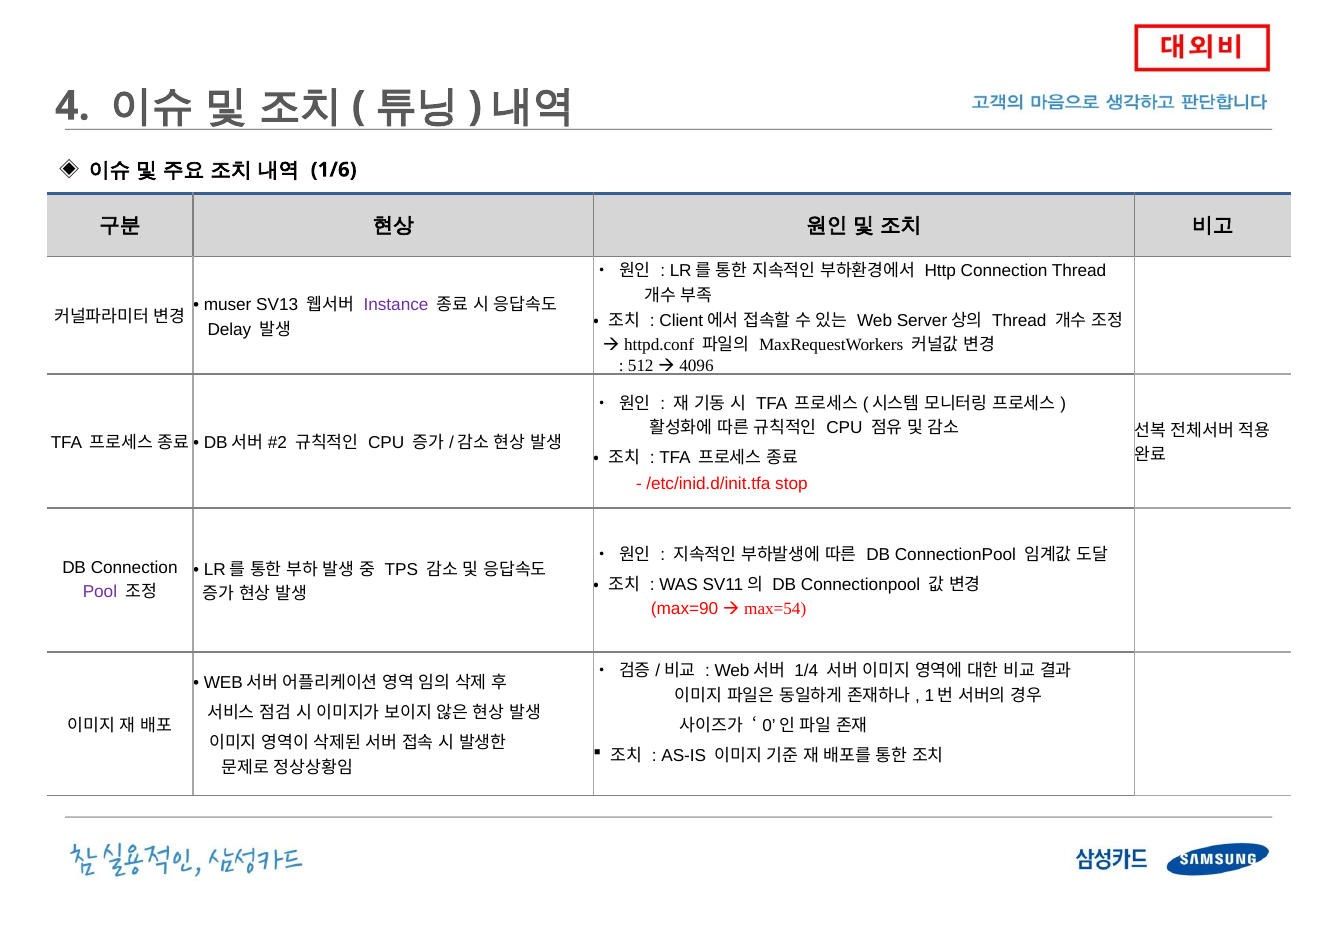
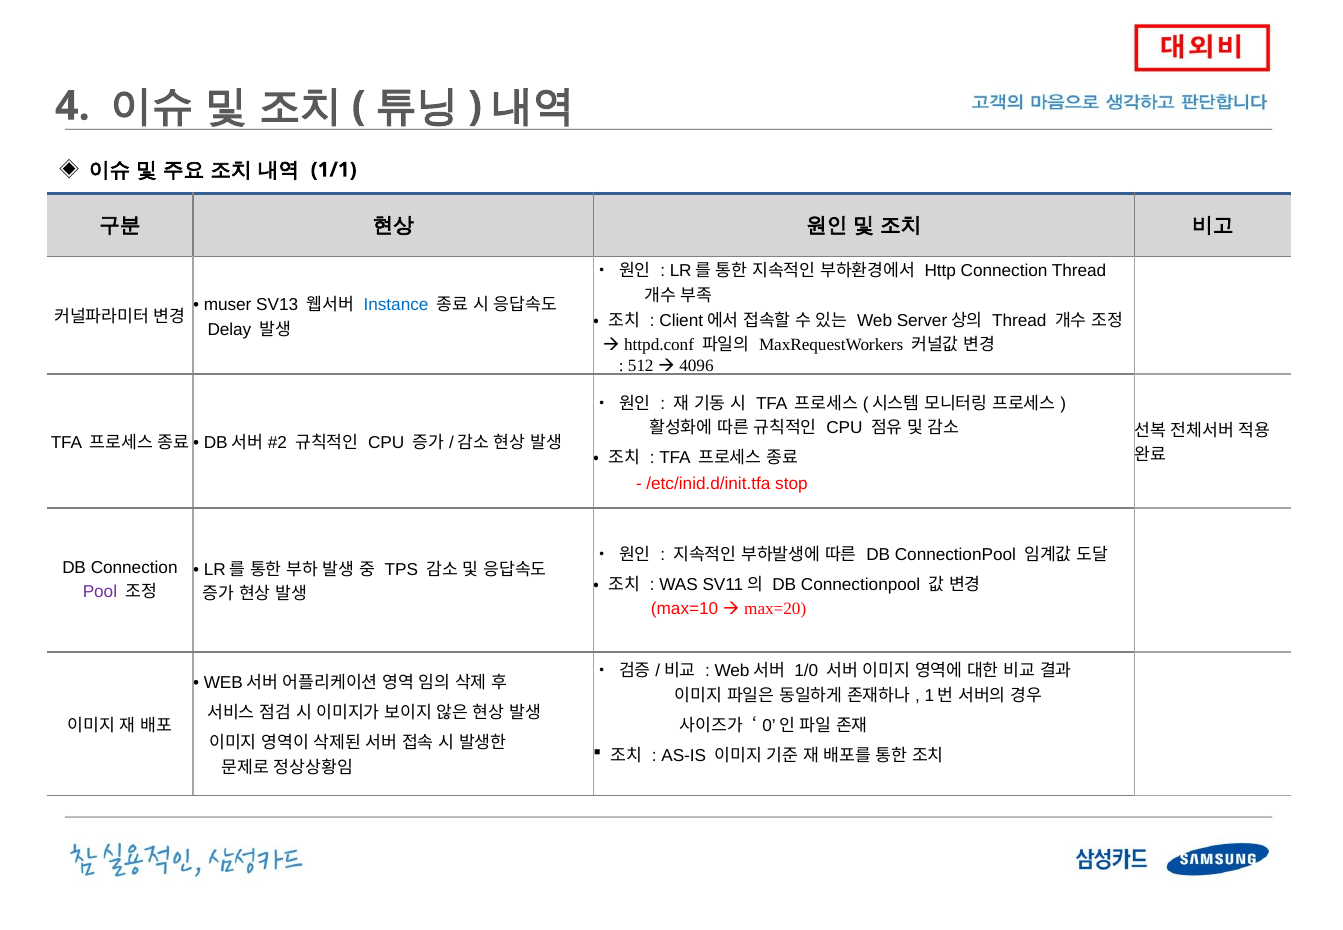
1/6: 1/6 -> 1/1
Instance colour: purple -> blue
max=90: max=90 -> max=10
max=54: max=54 -> max=20
1/4: 1/4 -> 1/0
